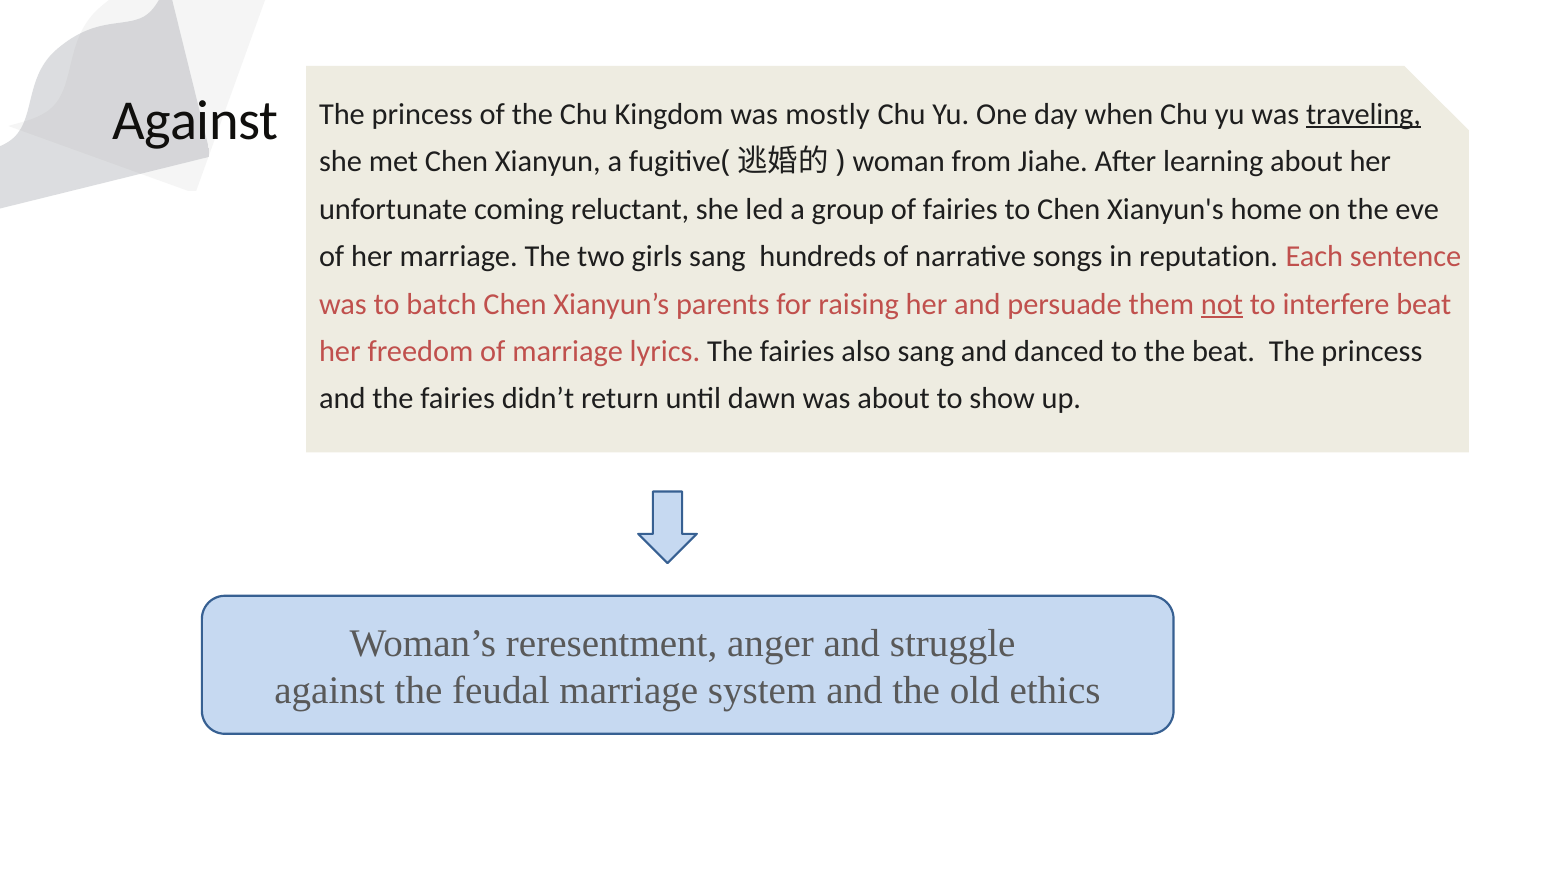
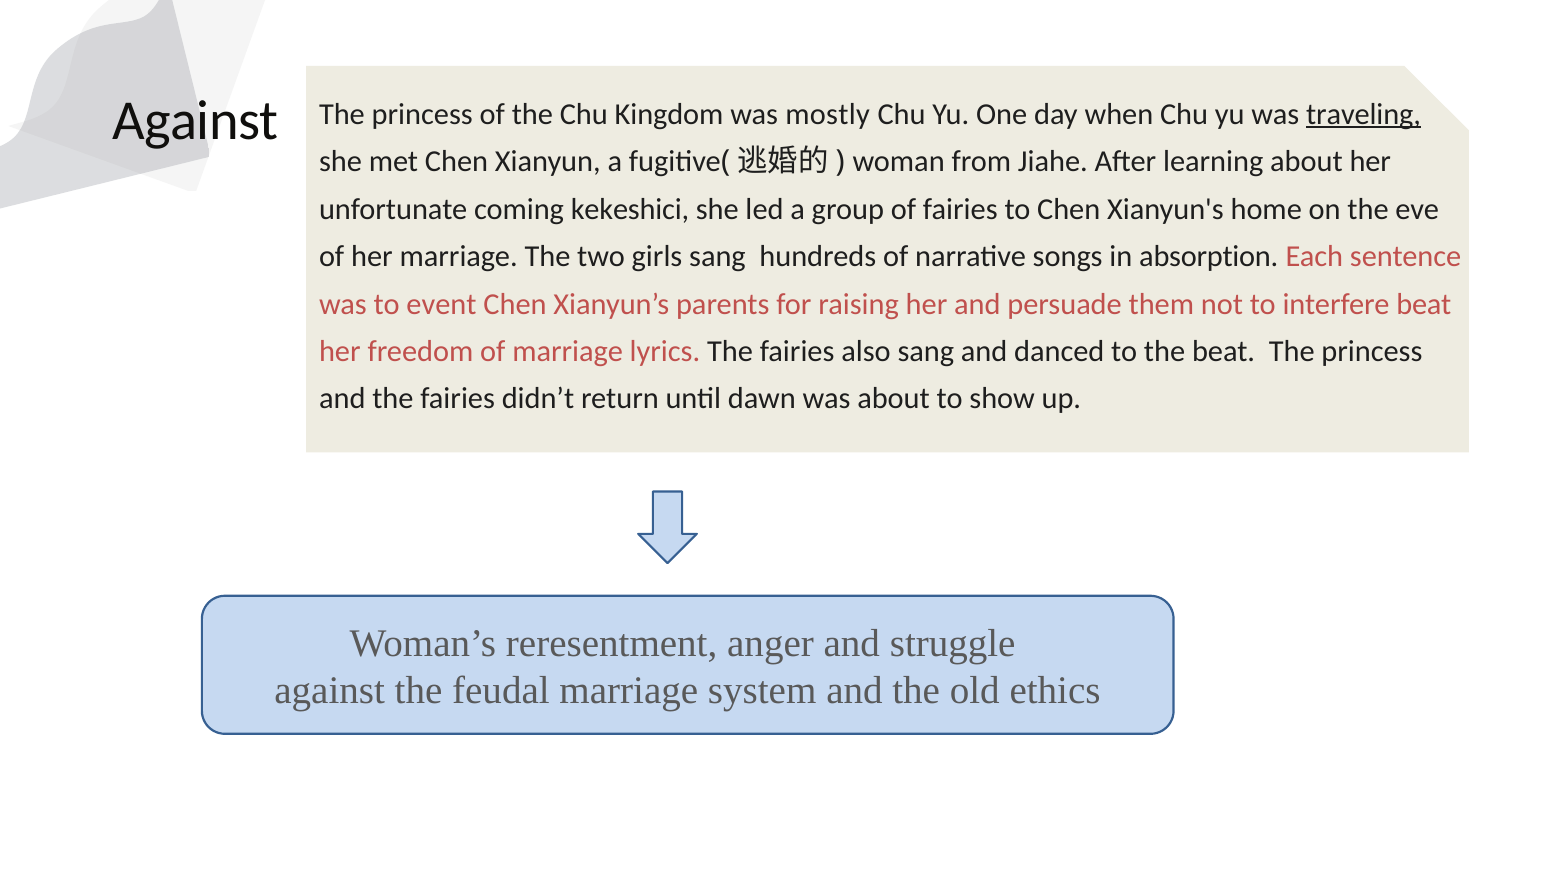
reluctant: reluctant -> kekeshici
reputation: reputation -> absorption
batch: batch -> event
not underline: present -> none
